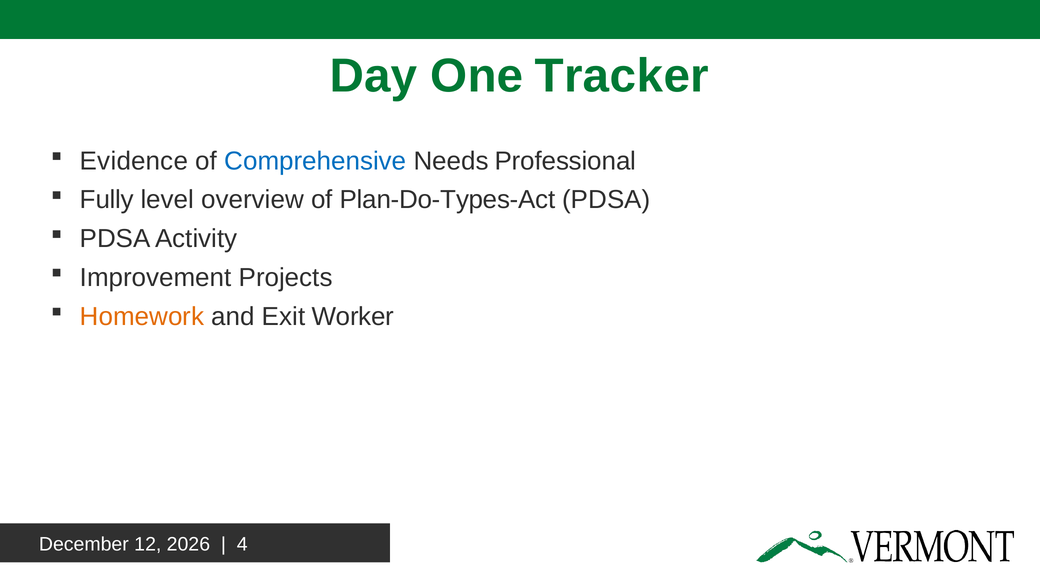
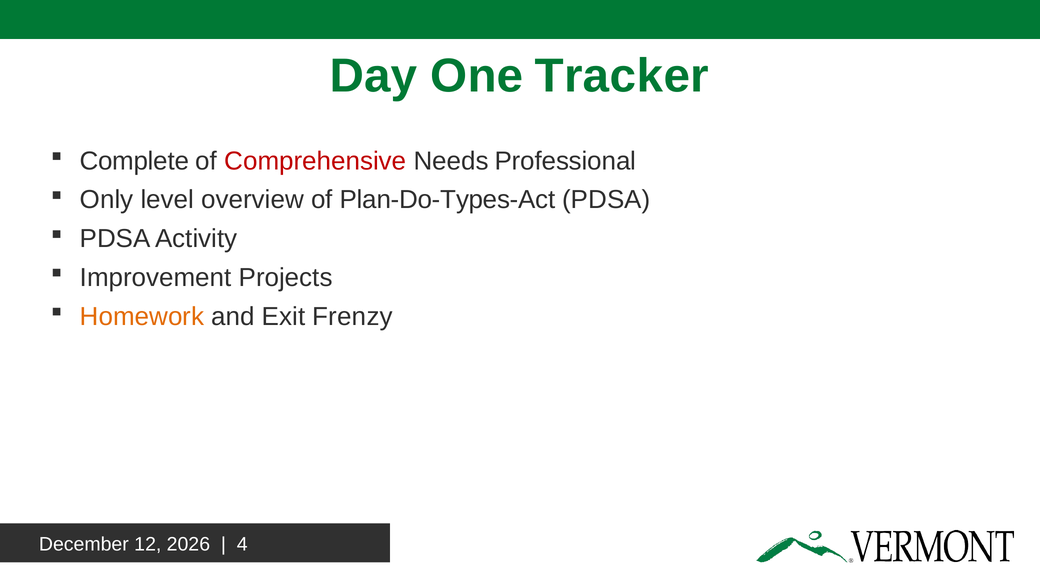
Evidence: Evidence -> Complete
Comprehensive colour: blue -> red
Fully: Fully -> Only
Worker: Worker -> Frenzy
